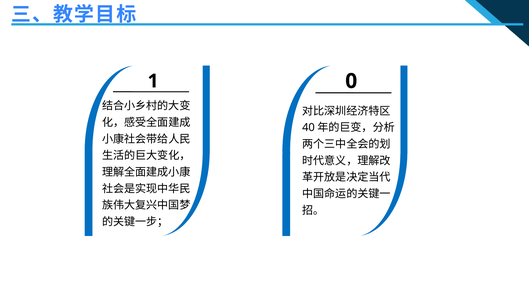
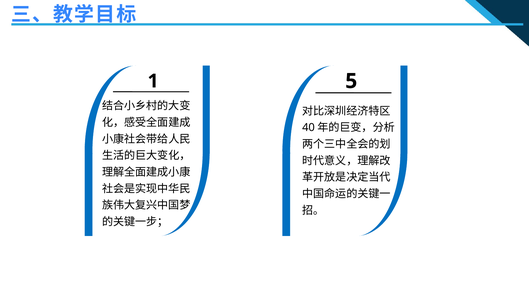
0: 0 -> 5
